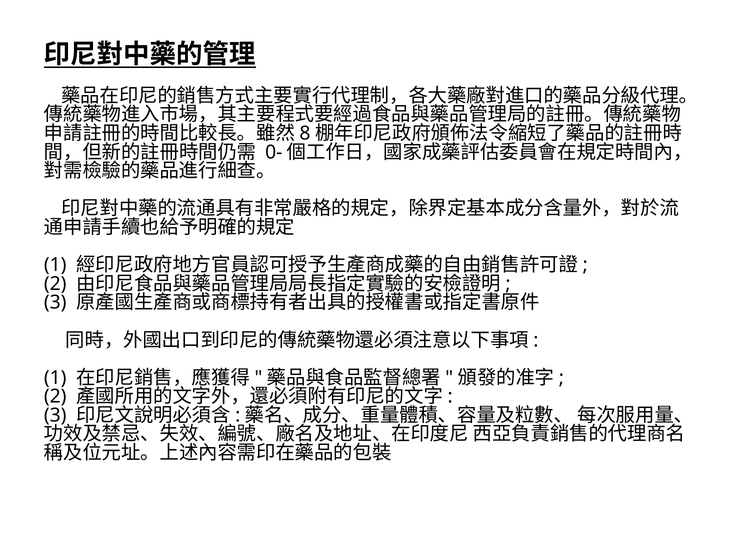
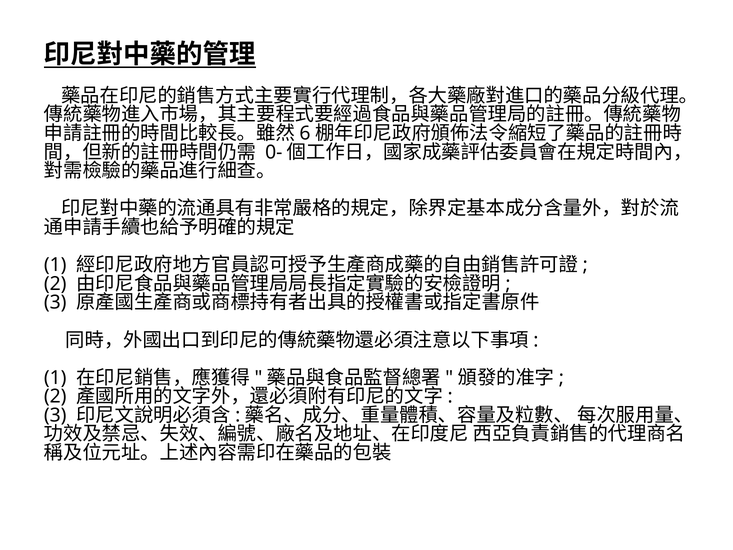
8: 8 -> 6
